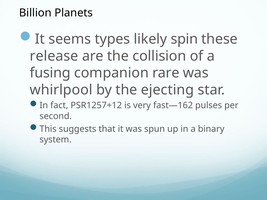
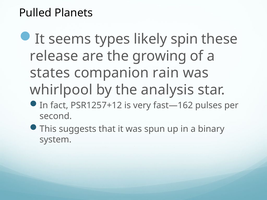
Billion: Billion -> Pulled
collision: collision -> growing
fusing: fusing -> states
rare: rare -> rain
ejecting: ejecting -> analysis
